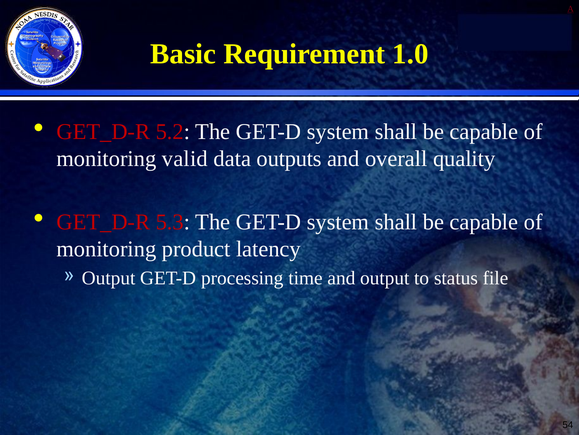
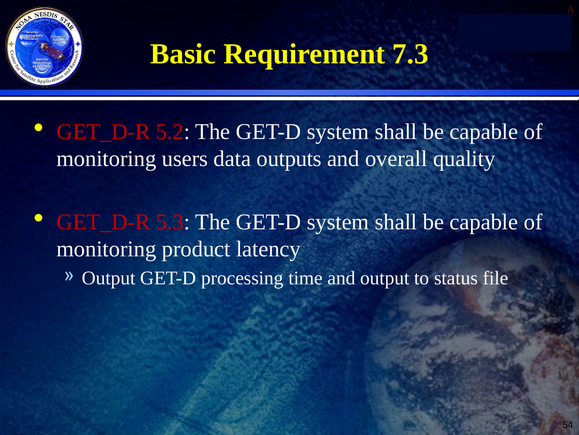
1.0: 1.0 -> 7.3
valid: valid -> users
